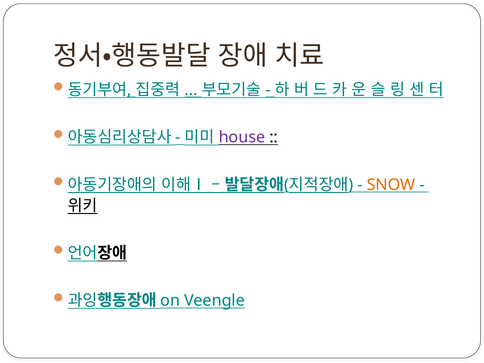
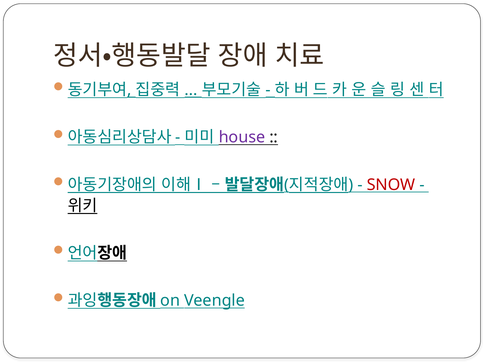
SNOW colour: orange -> red
